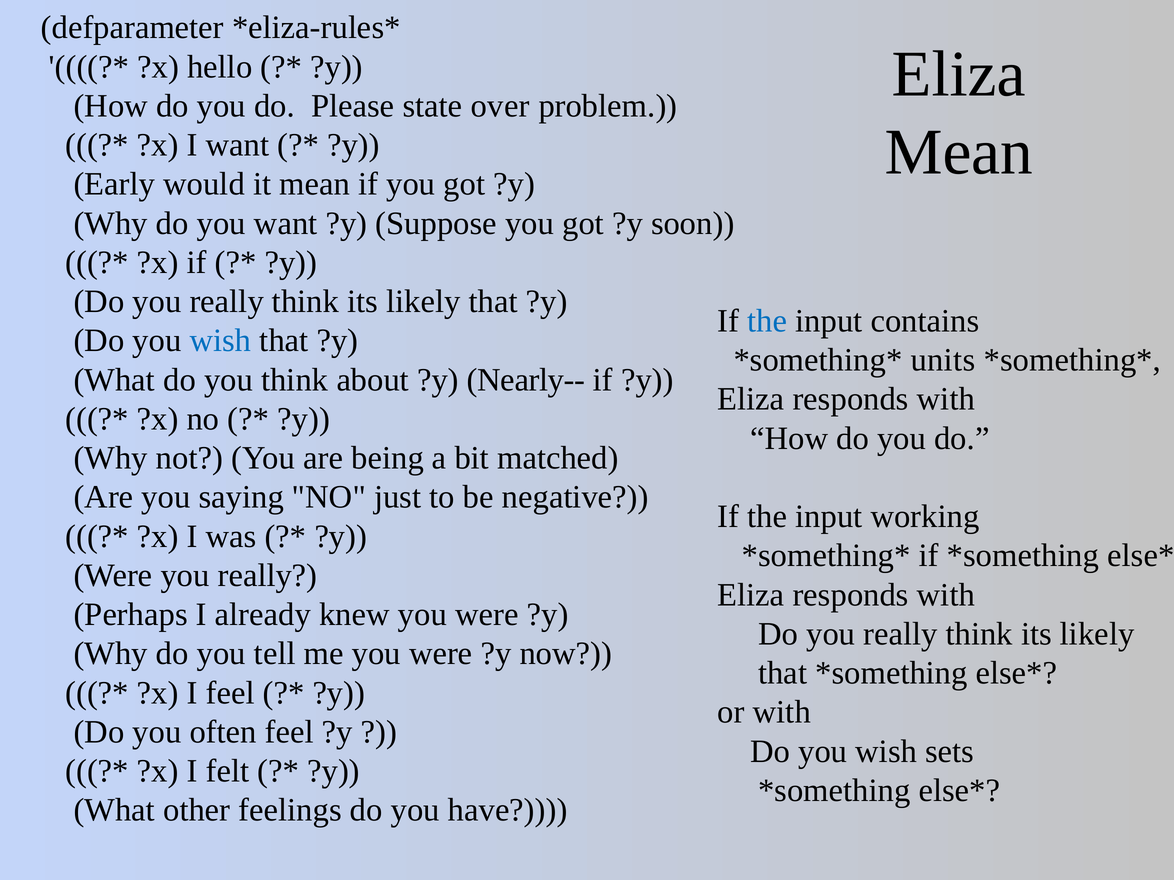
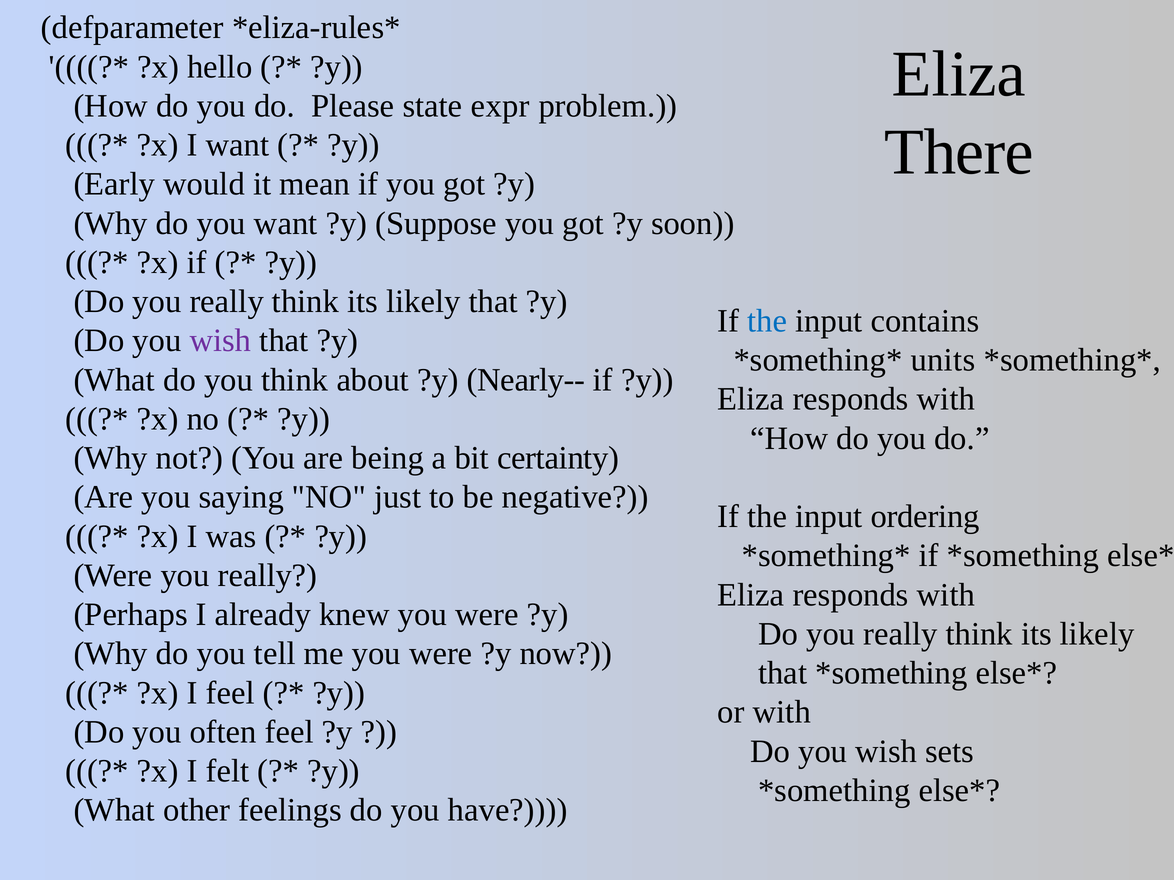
over: over -> expr
Mean at (959, 152): Mean -> There
wish at (220, 341) colour: blue -> purple
matched: matched -> certainty
working: working -> ordering
